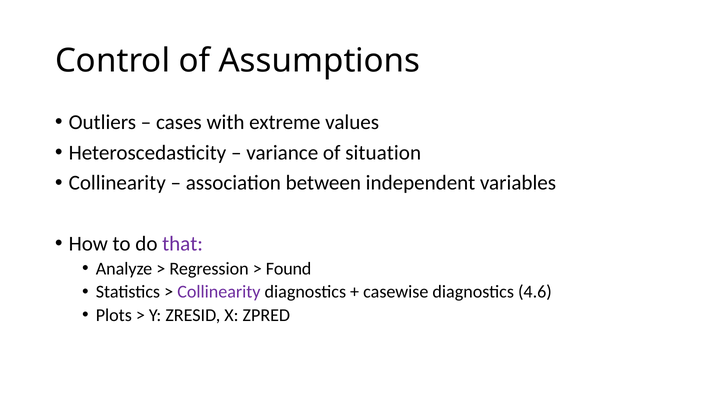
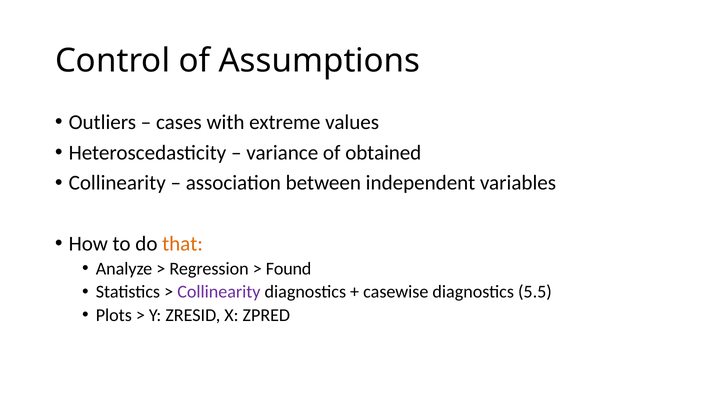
situation: situation -> obtained
that colour: purple -> orange
4.6: 4.6 -> 5.5
